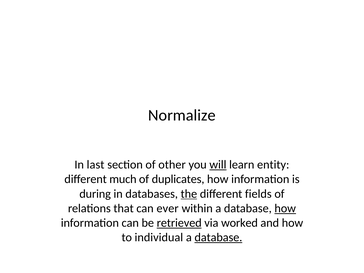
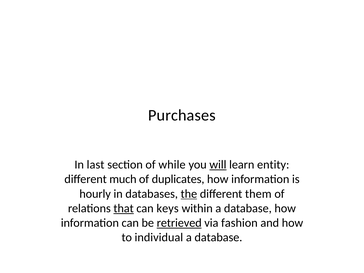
Normalize: Normalize -> Purchases
other: other -> while
during: during -> hourly
fields: fields -> them
that underline: none -> present
ever: ever -> keys
how at (285, 208) underline: present -> none
worked: worked -> fashion
database at (218, 237) underline: present -> none
